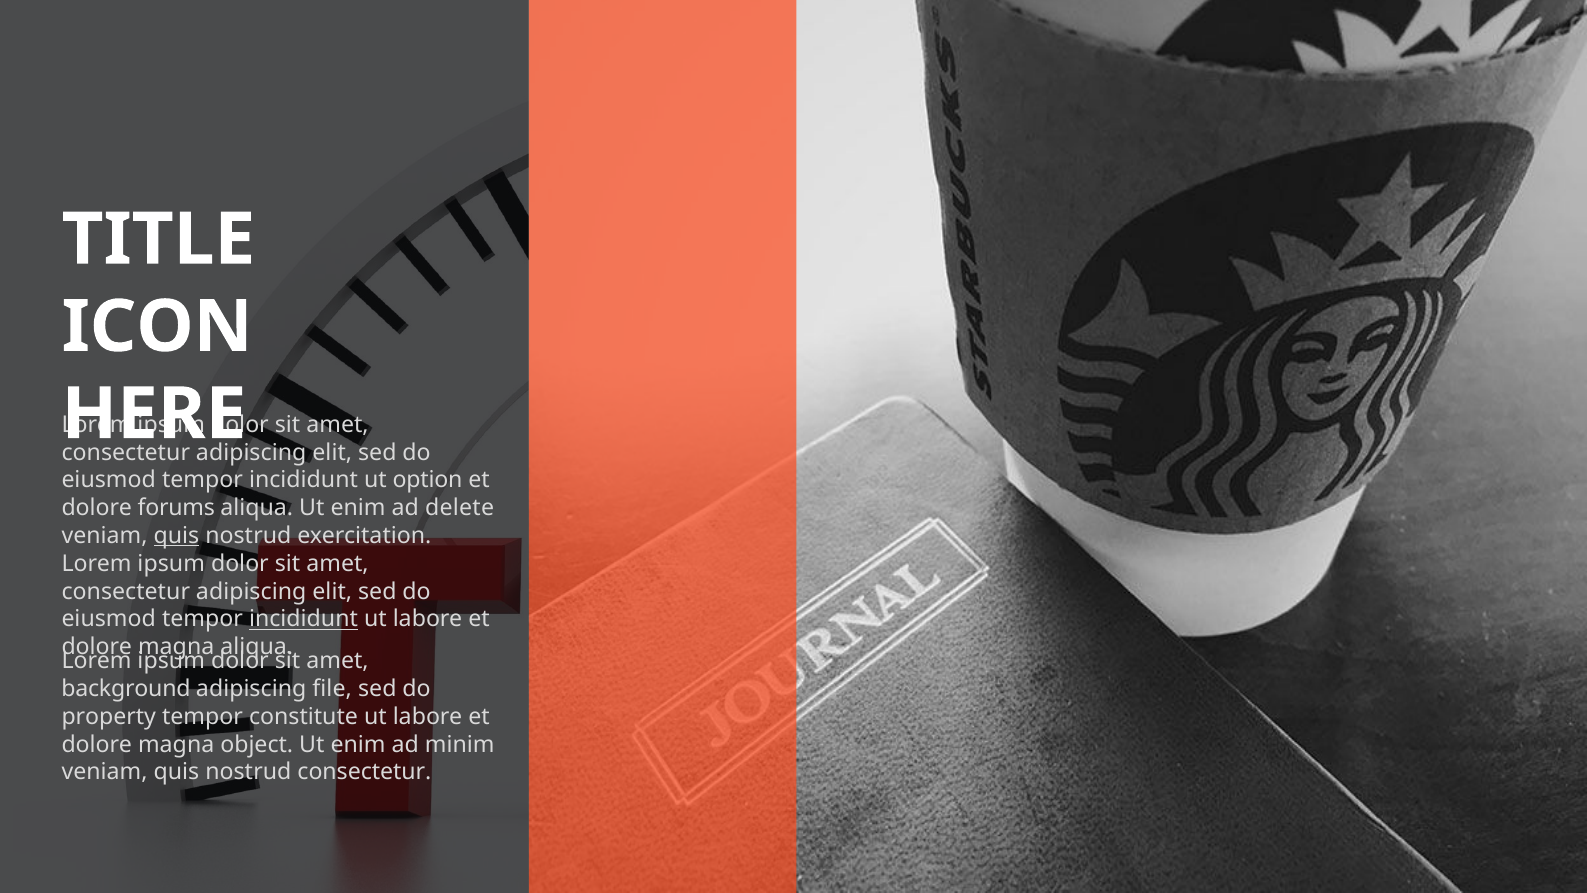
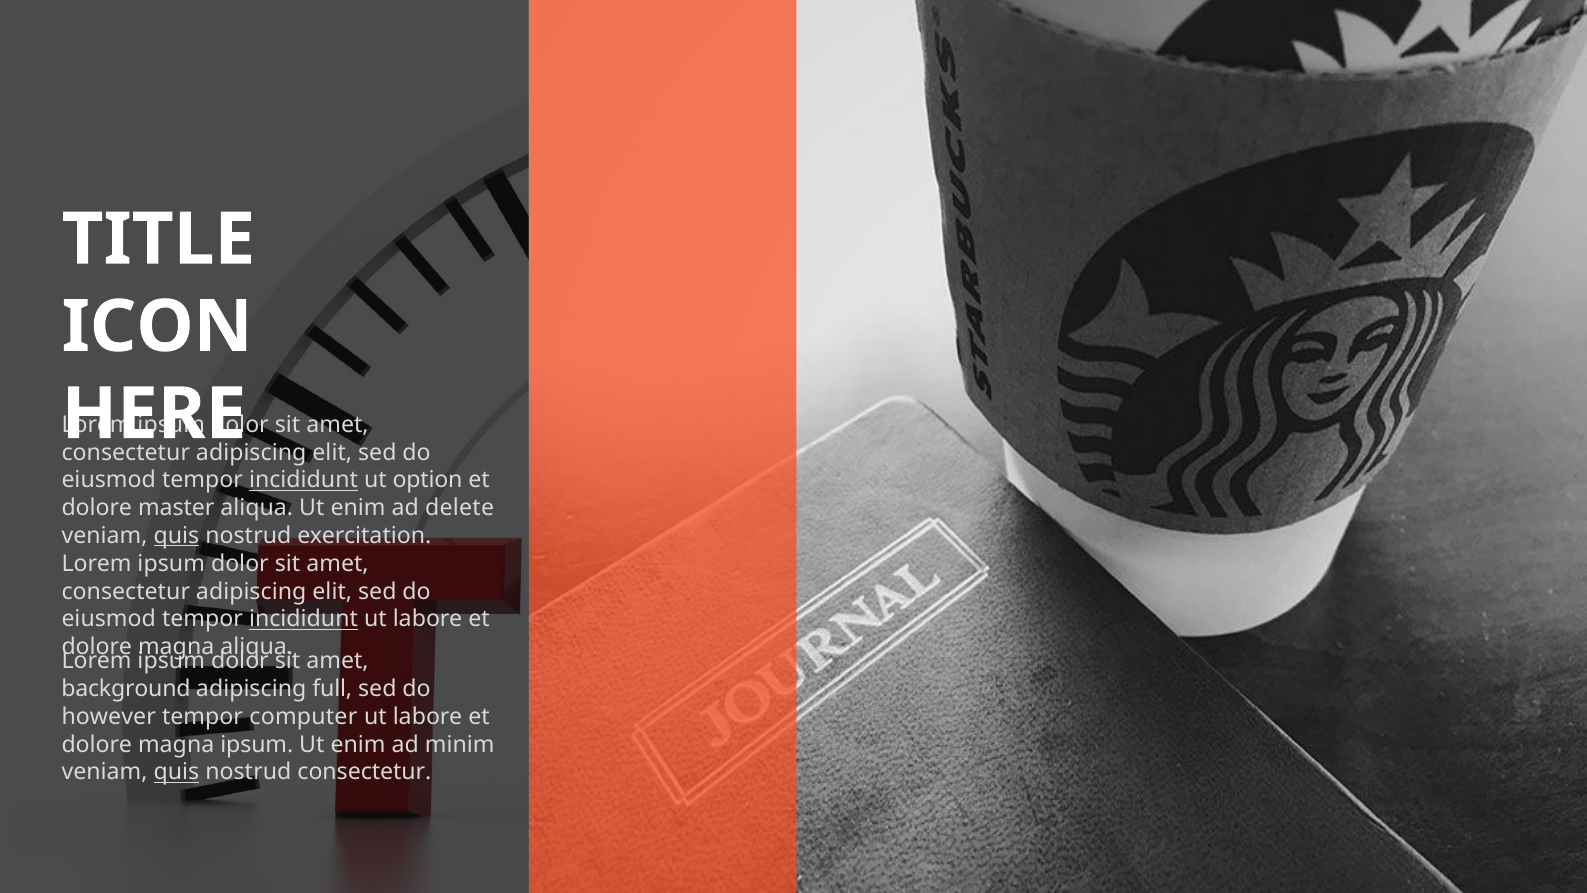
incididunt at (303, 480) underline: none -> present
forums: forums -> master
file: file -> full
property: property -> however
constitute: constitute -> computer
magna object: object -> ipsum
quis at (176, 772) underline: none -> present
